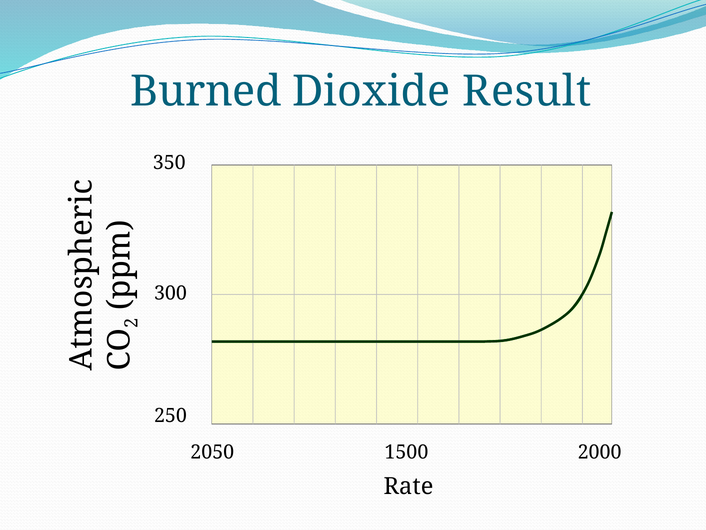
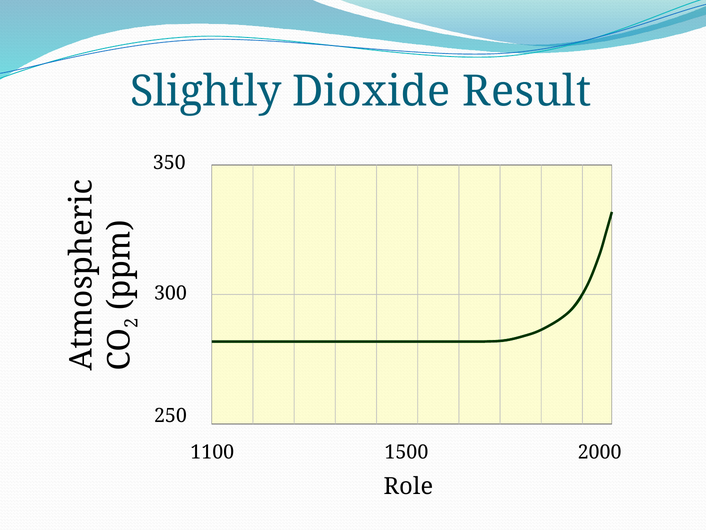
Burned: Burned -> Slightly
2050: 2050 -> 1100
Rate: Rate -> Role
